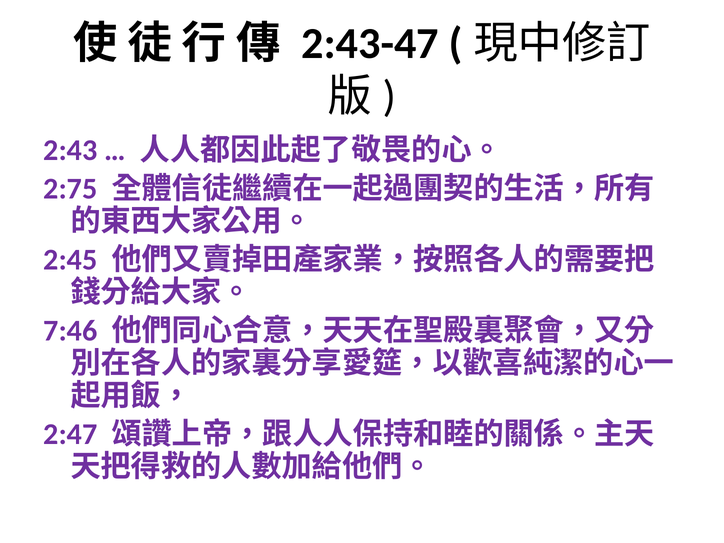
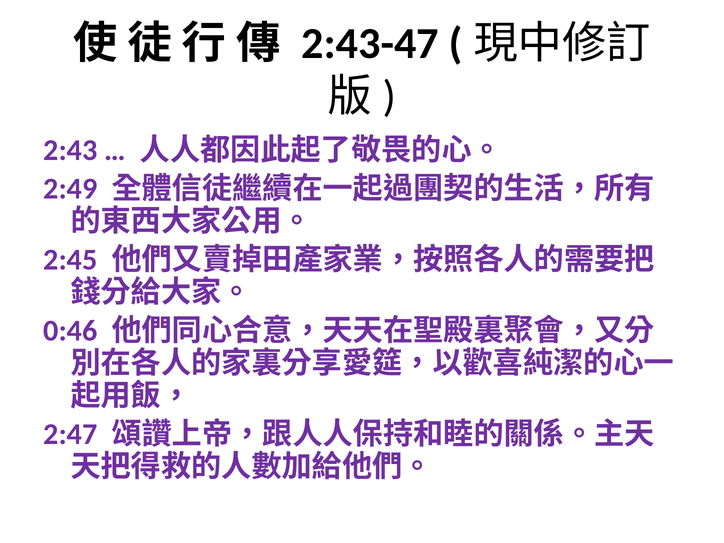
2:75: 2:75 -> 2:49
7:46: 7:46 -> 0:46
